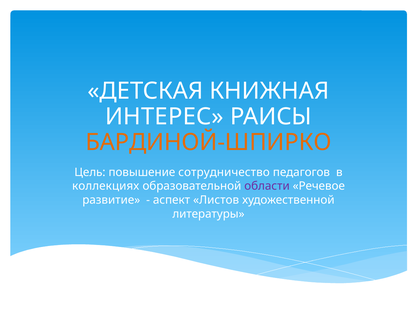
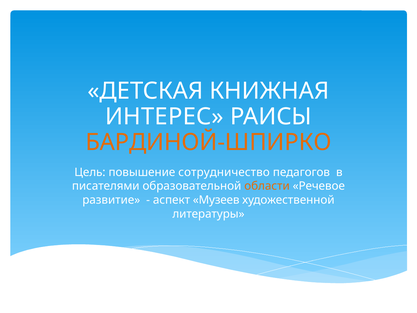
коллекциях: коллекциях -> писателями
области colour: purple -> orange
Листов: Листов -> Музеев
